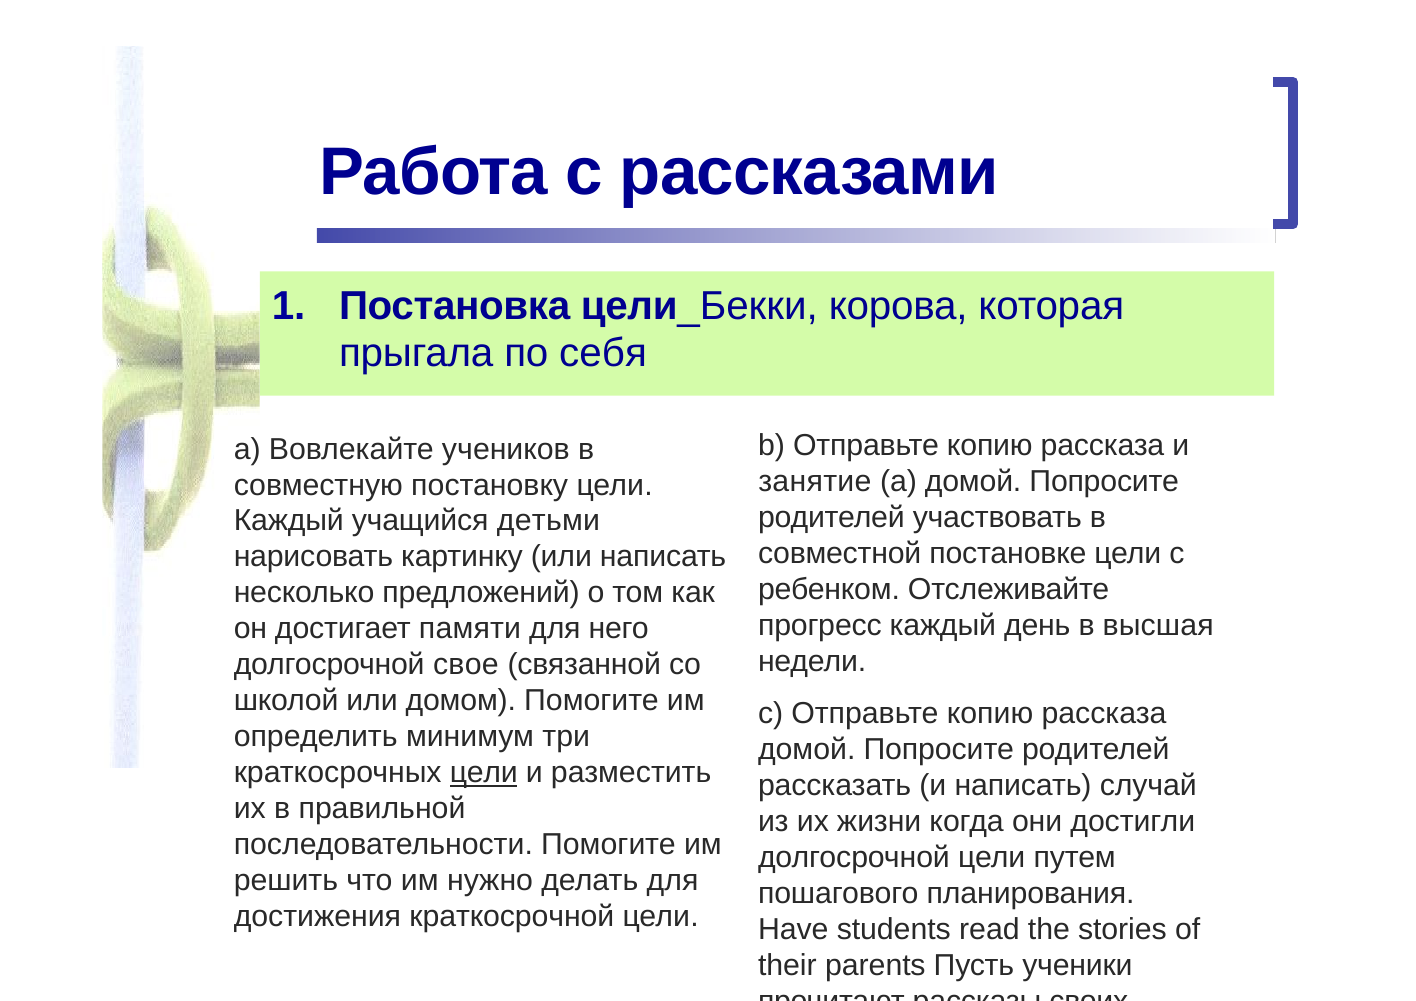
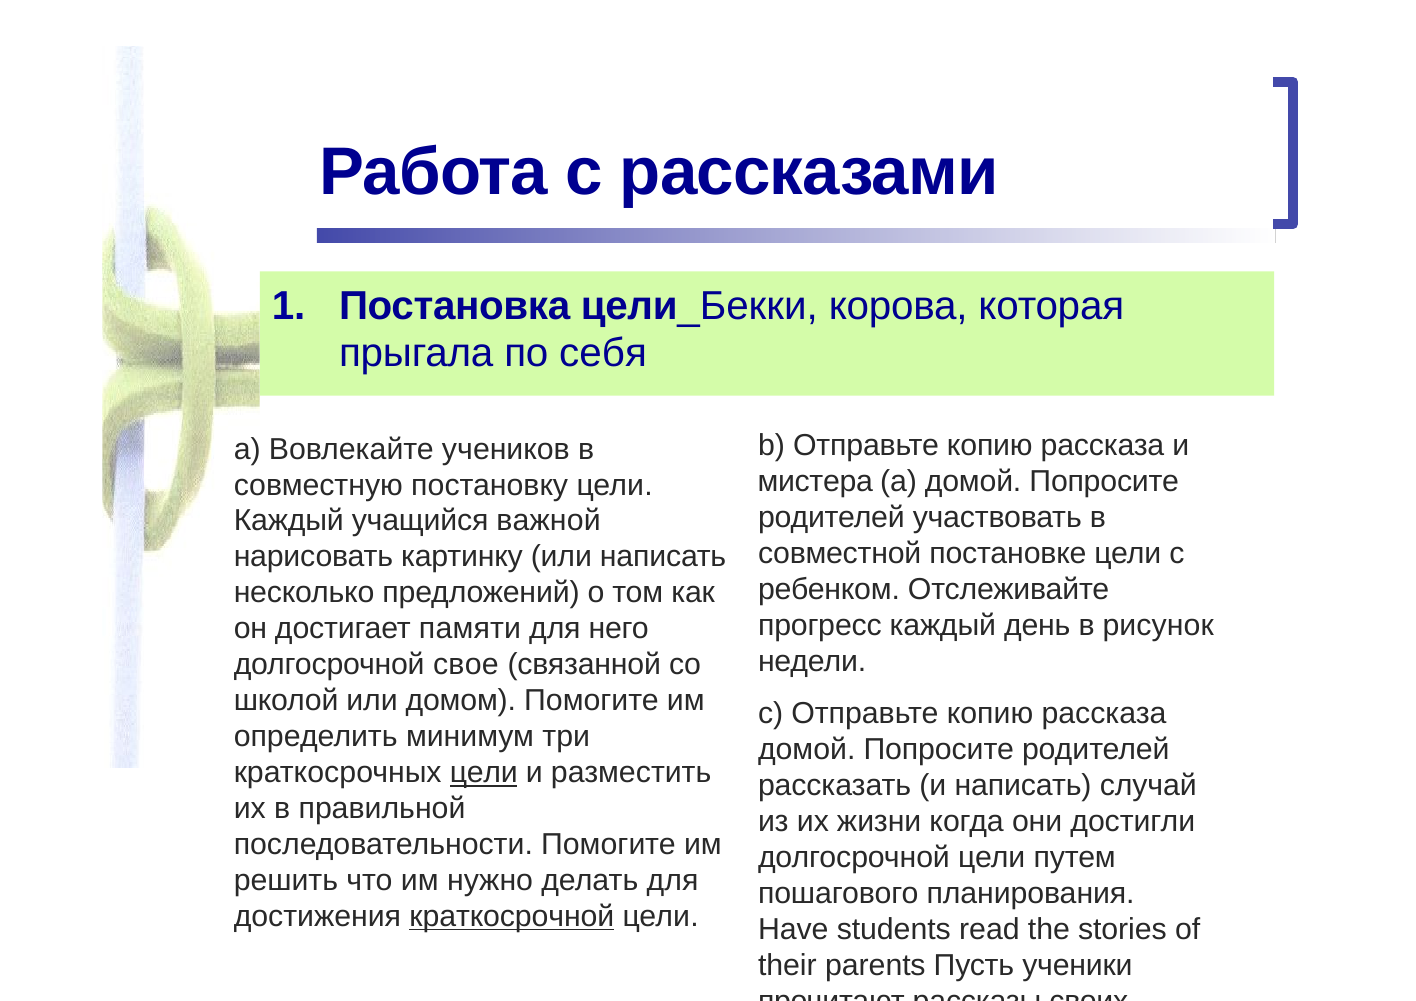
занятие: занятие -> мистера
детьми: детьми -> важной
высшая: высшая -> рисунок
краткосрочной underline: none -> present
